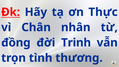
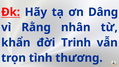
Thực: Thực -> Dâng
Chân: Chân -> Rằng
đồng: đồng -> khẩn
